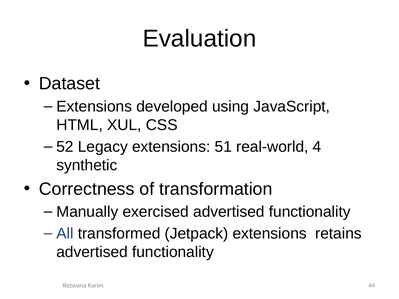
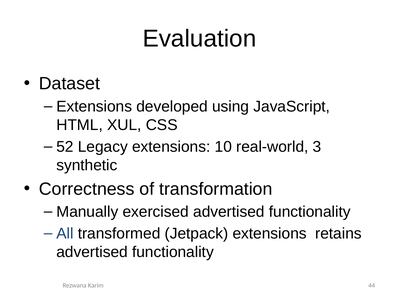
51: 51 -> 10
4: 4 -> 3
